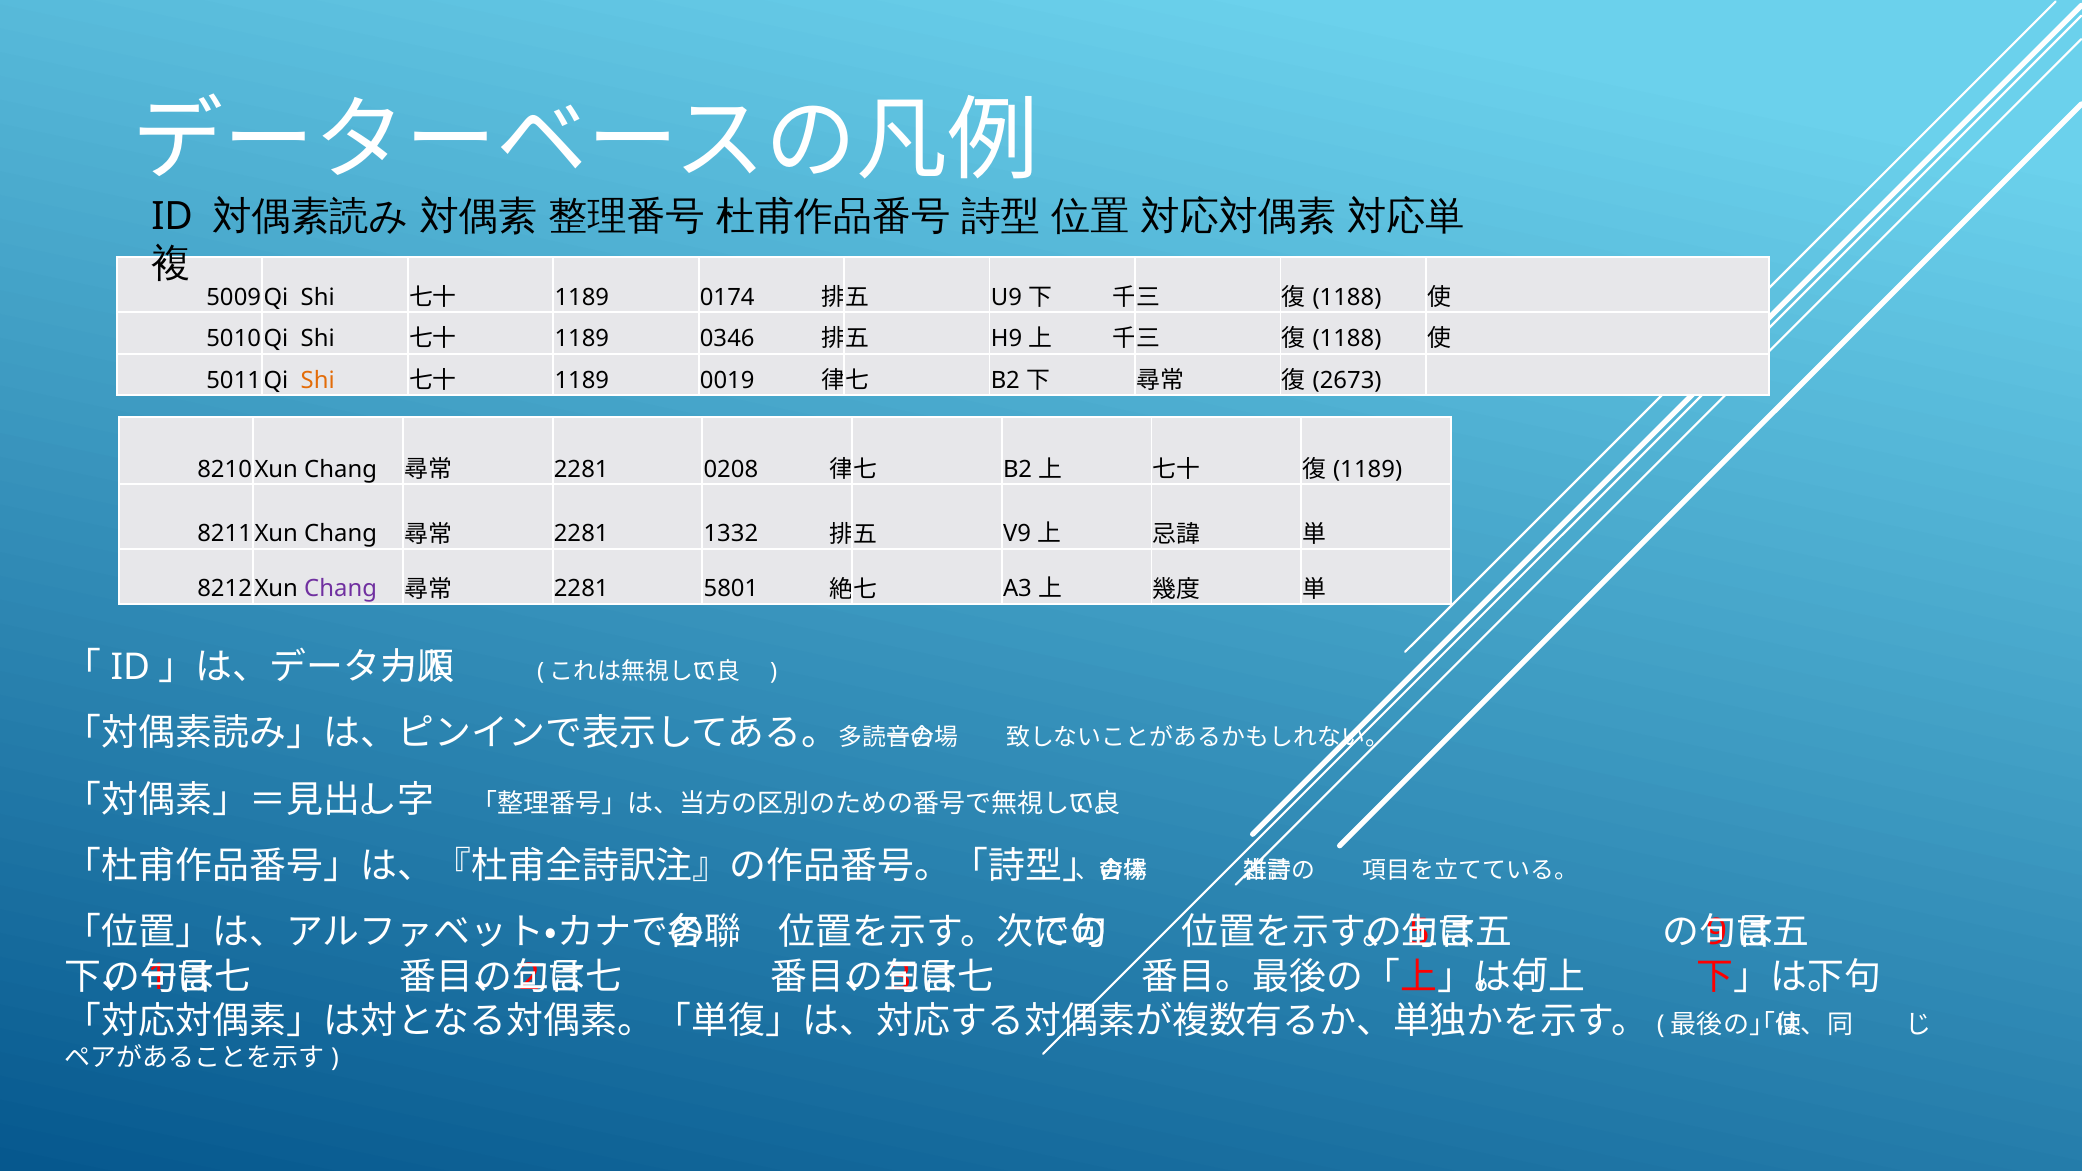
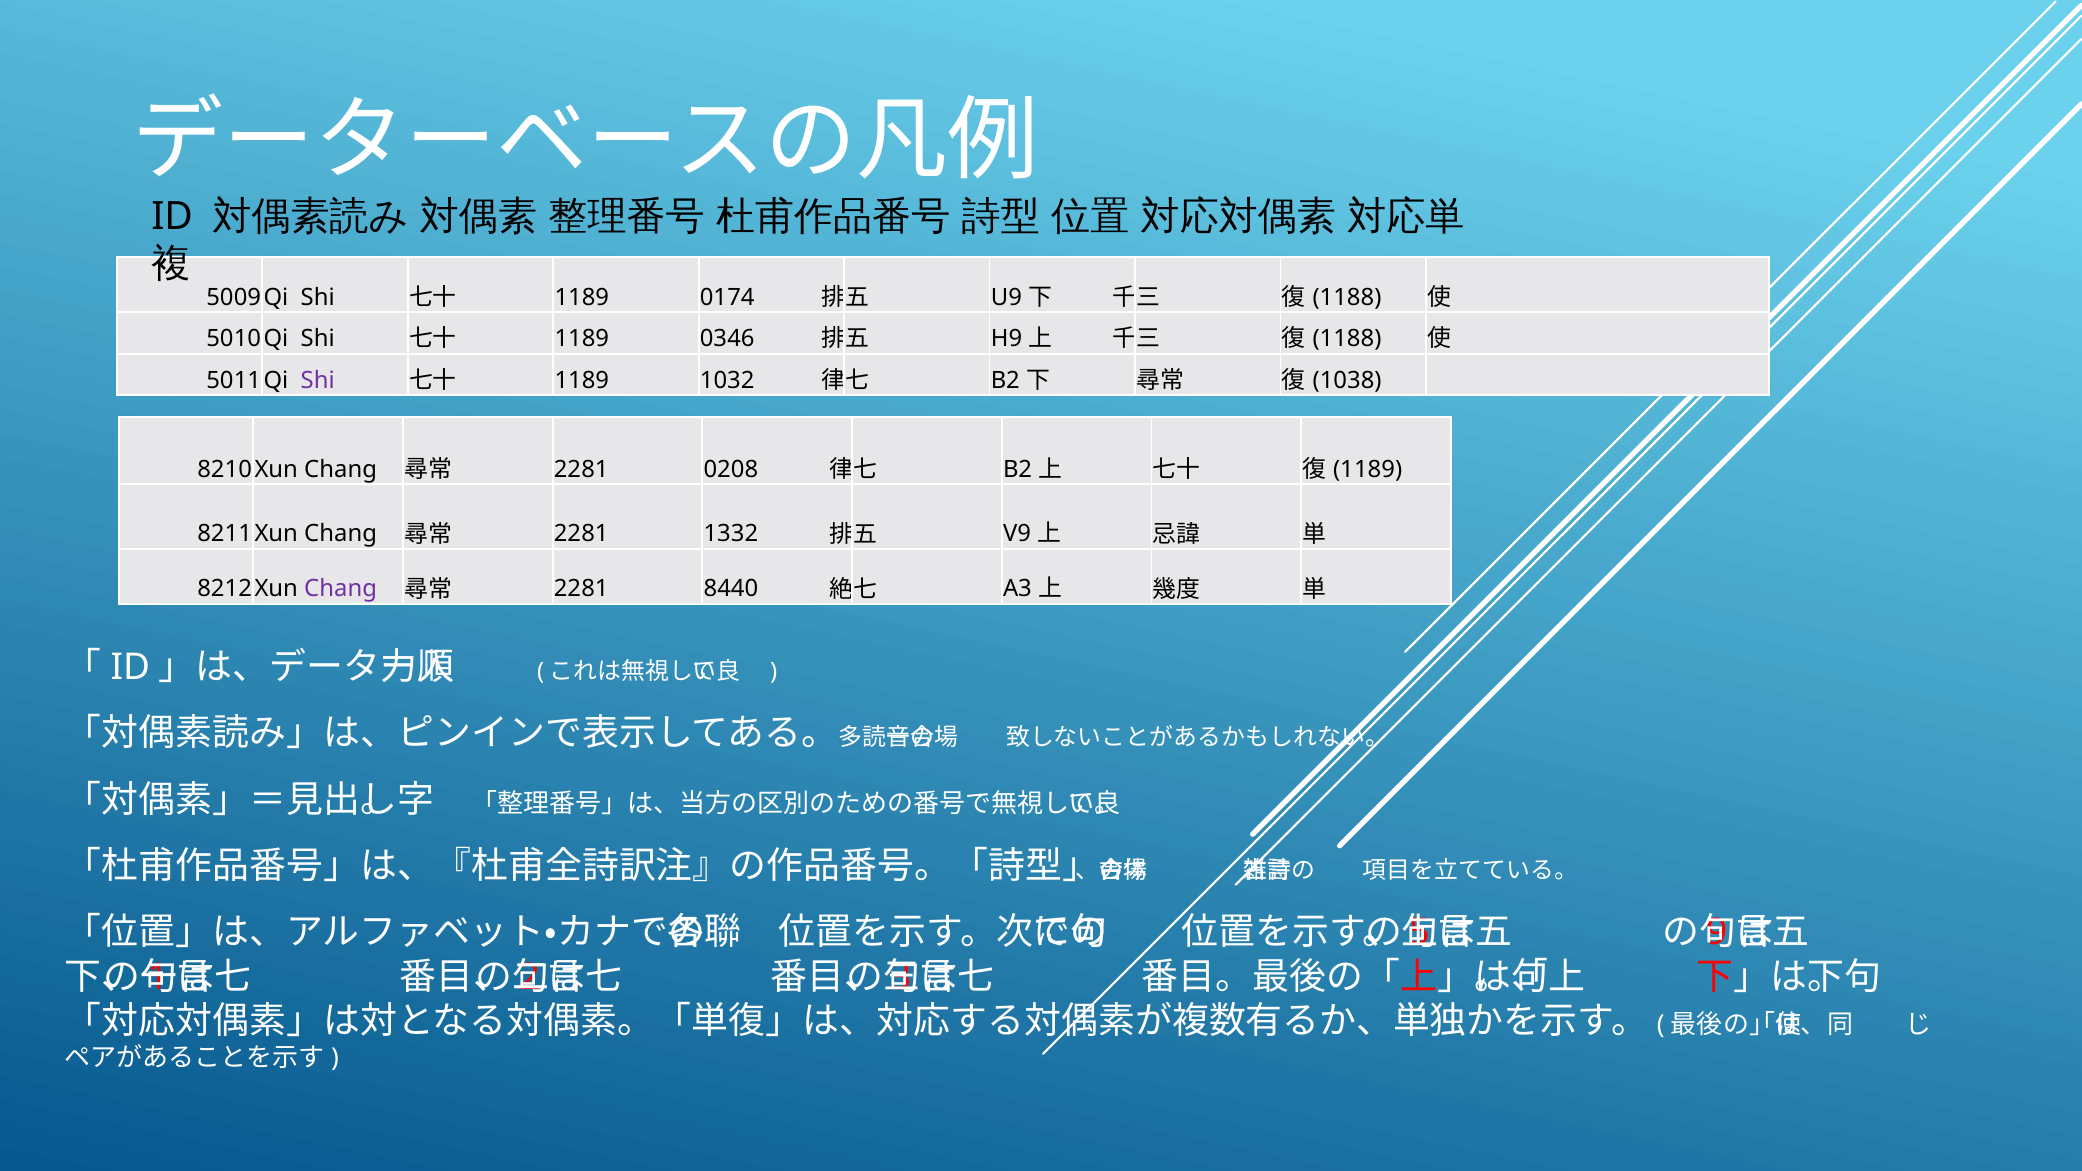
2673: 2673 -> 1038
Shi at (318, 380) colour: orange -> purple
0019: 0019 -> 1032
5801: 5801 -> 8440
